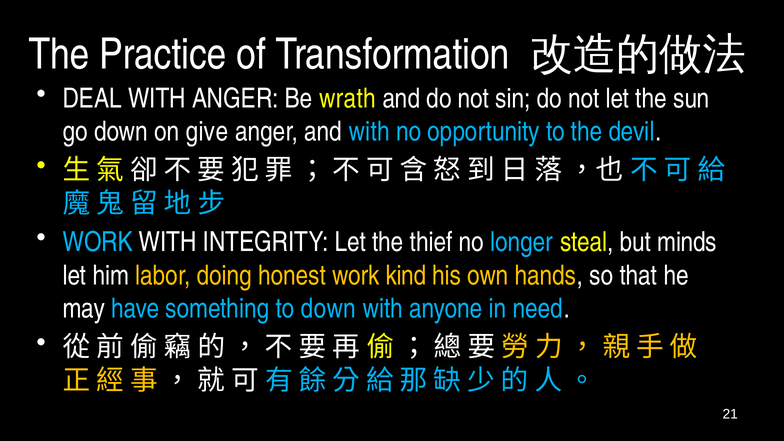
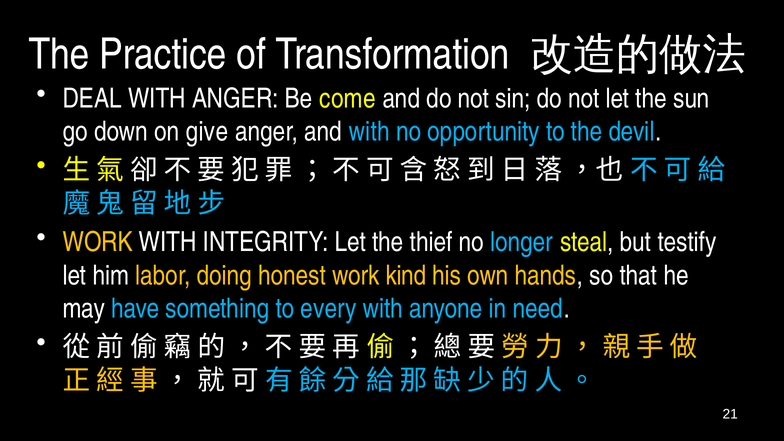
wrath: wrath -> come
WORK at (98, 242) colour: light blue -> yellow
minds: minds -> testify
to down: down -> every
